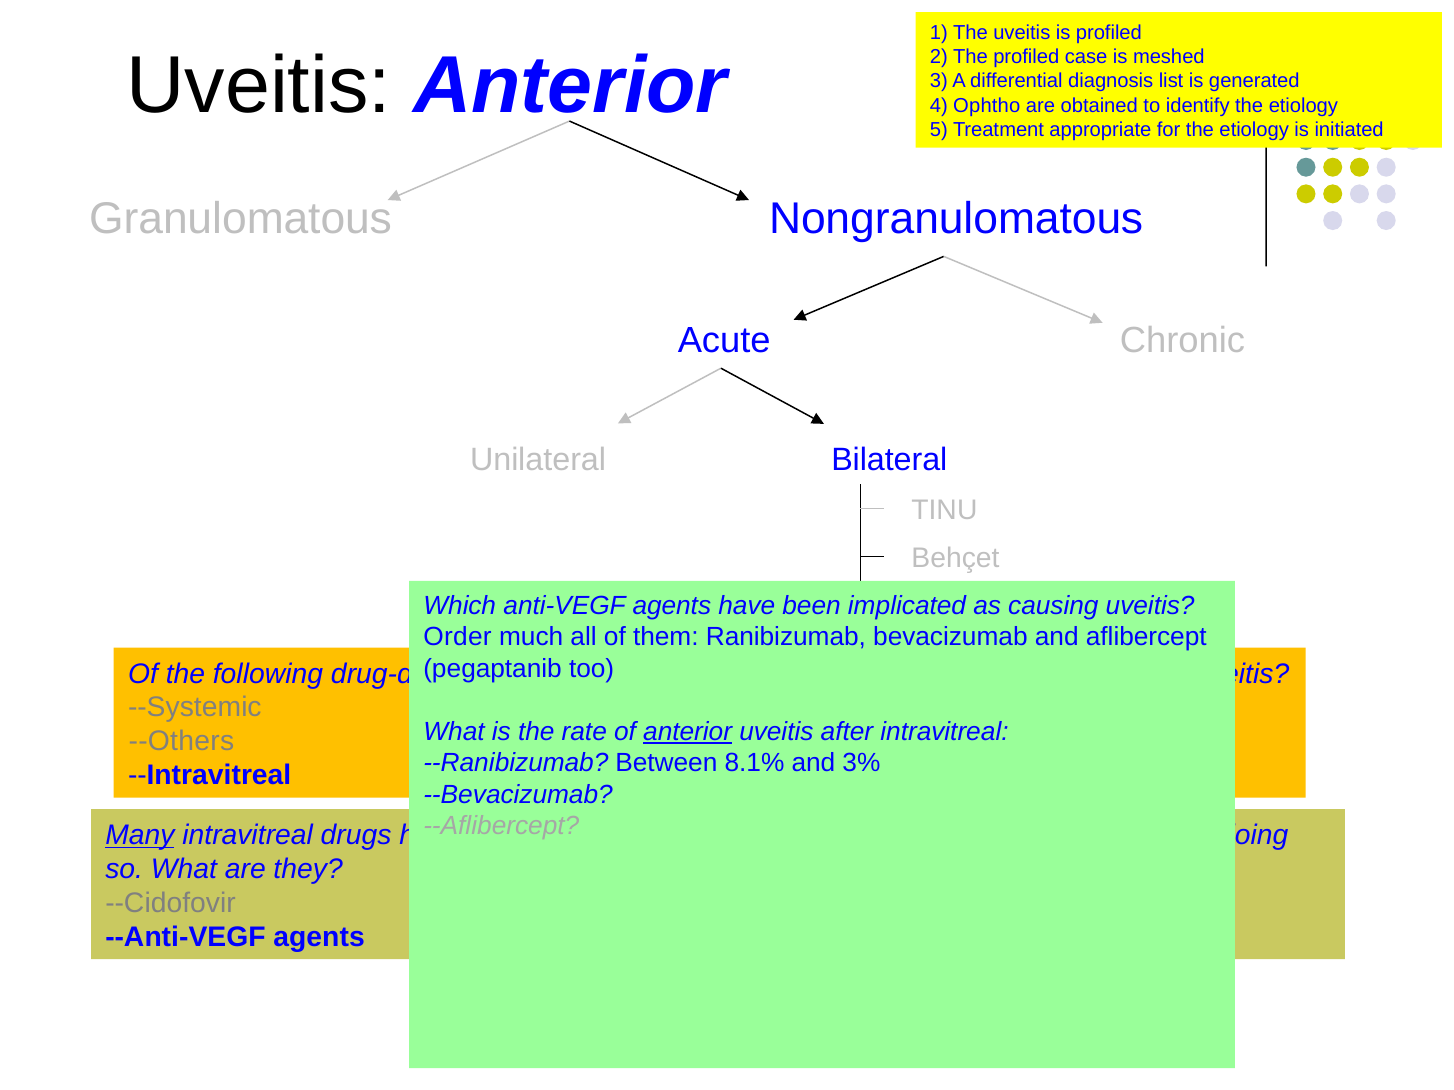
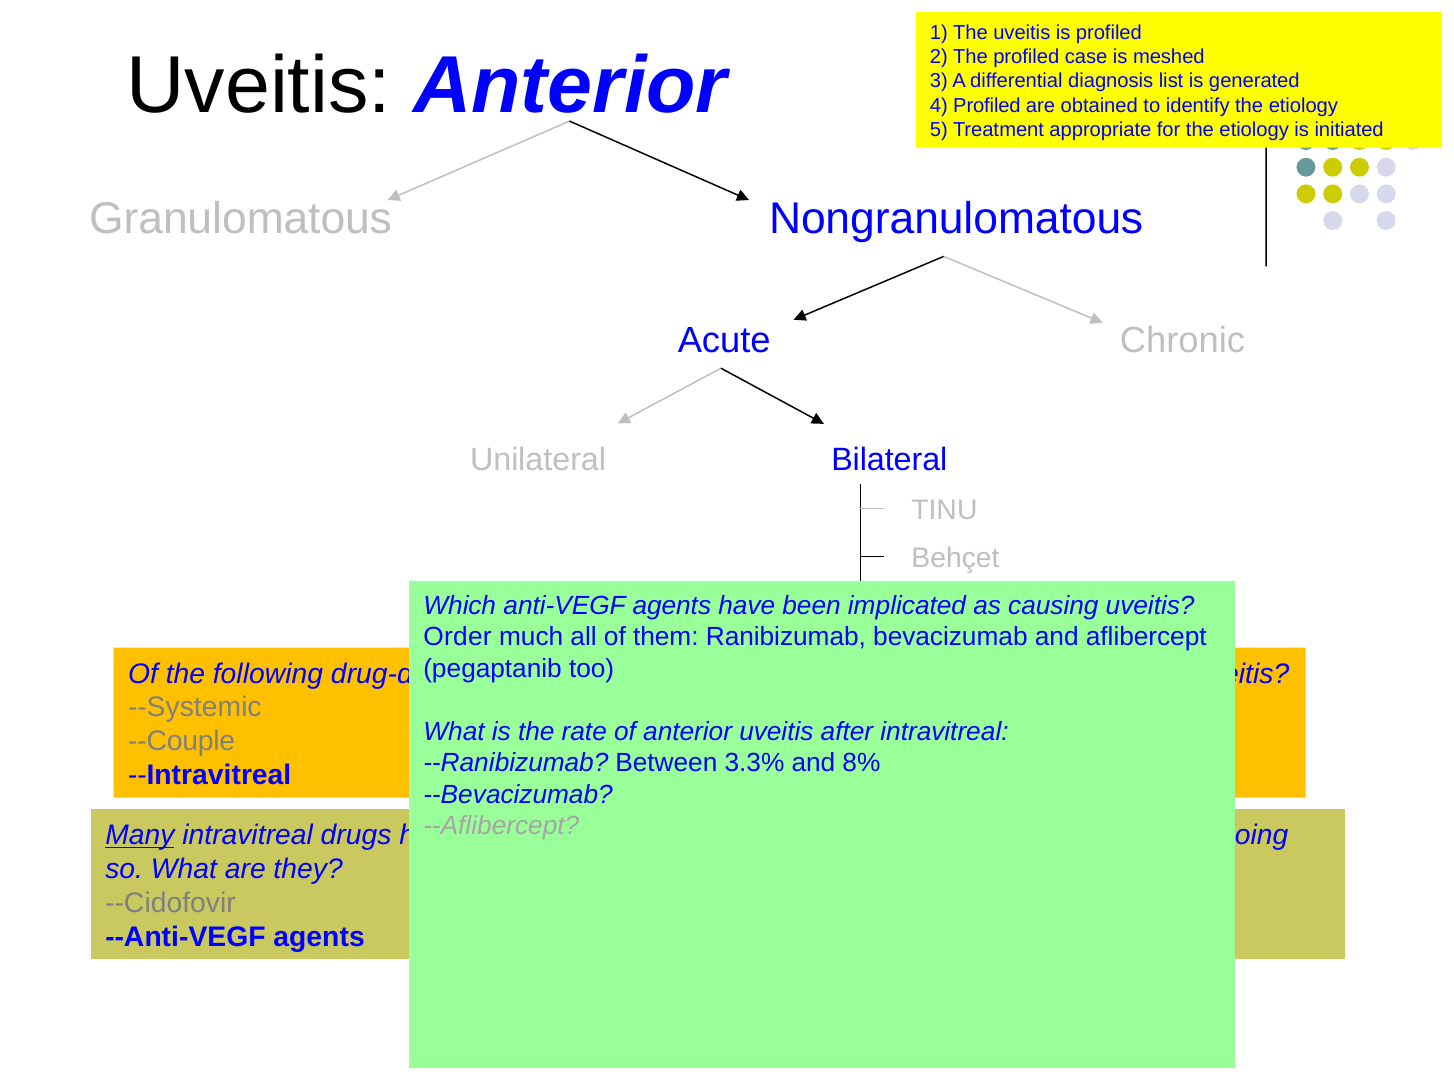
4 Ophtho: Ophtho -> Profiled
anterior at (688, 732) underline: present -> none
--Others: --Others -> --Couple
8.1%: 8.1% -> 3.3%
3%: 3% -> 8%
